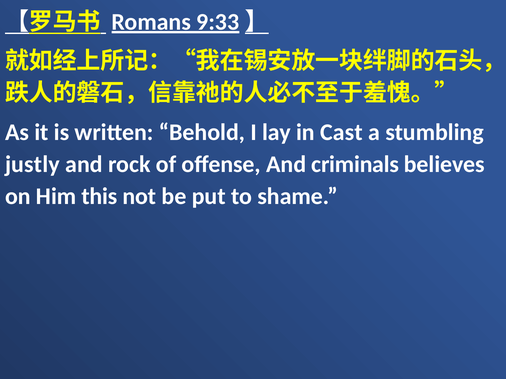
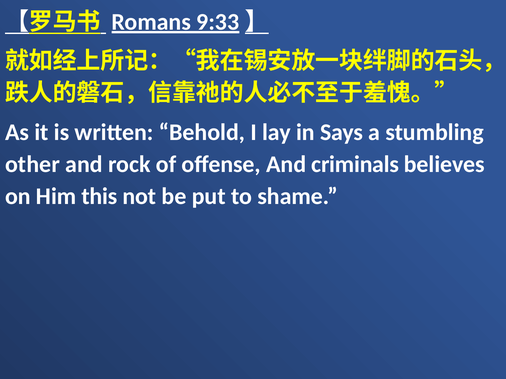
Cast: Cast -> Says
justly: justly -> other
